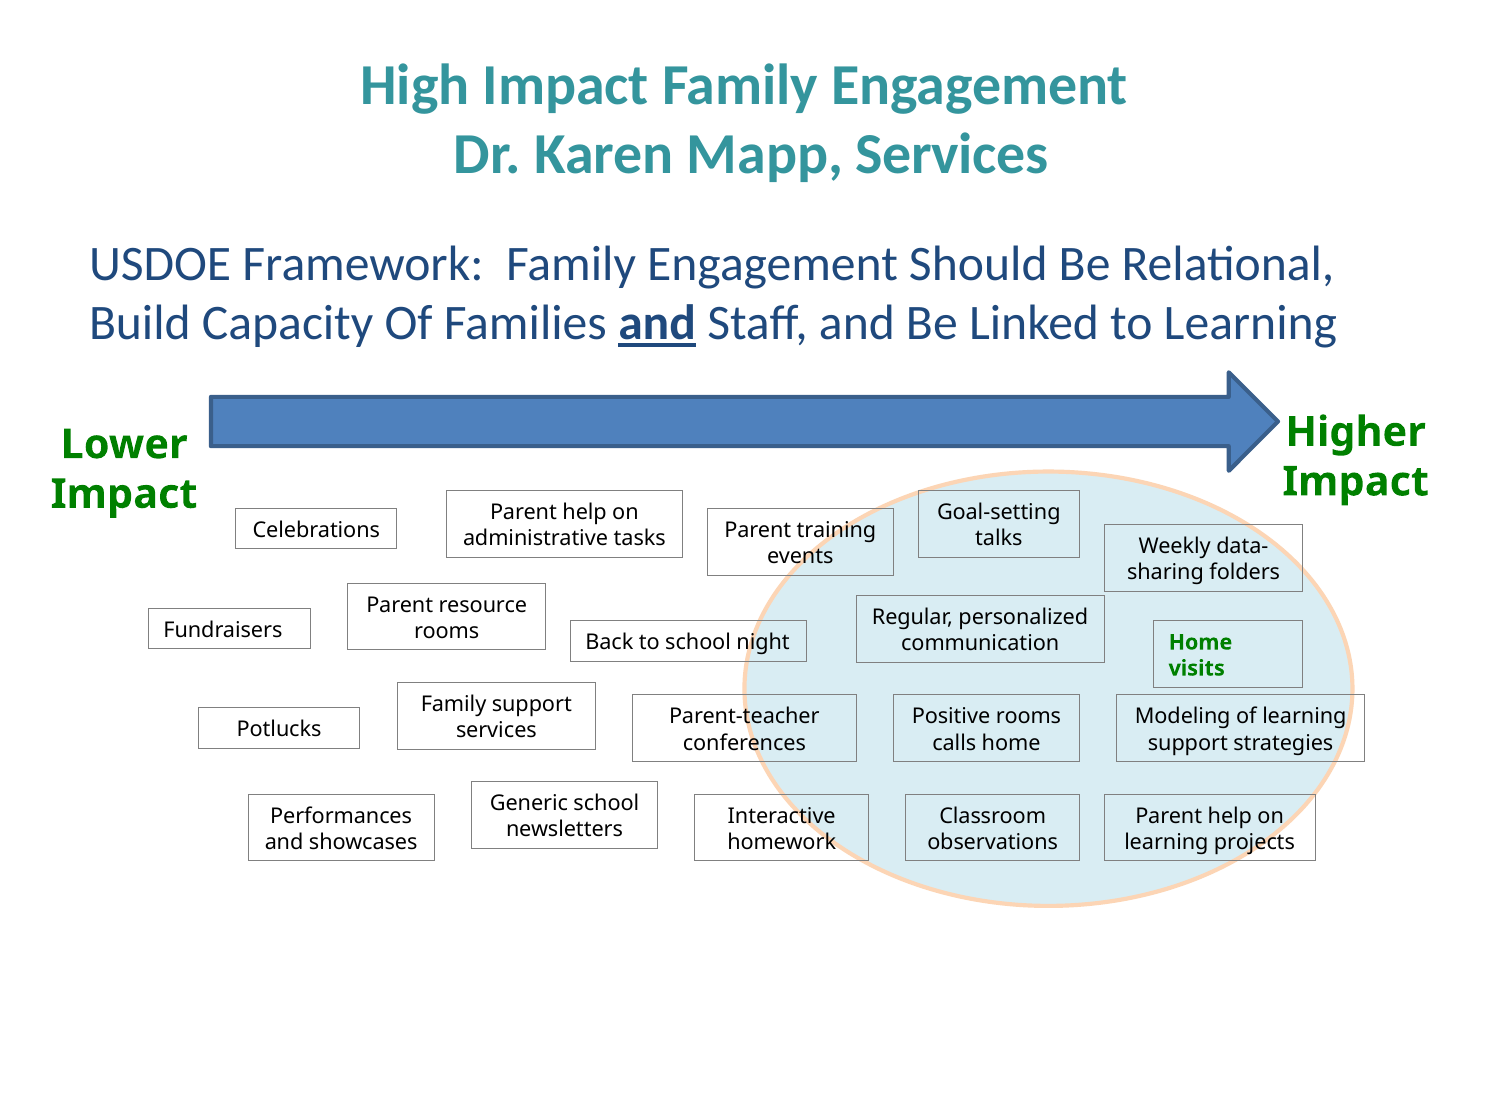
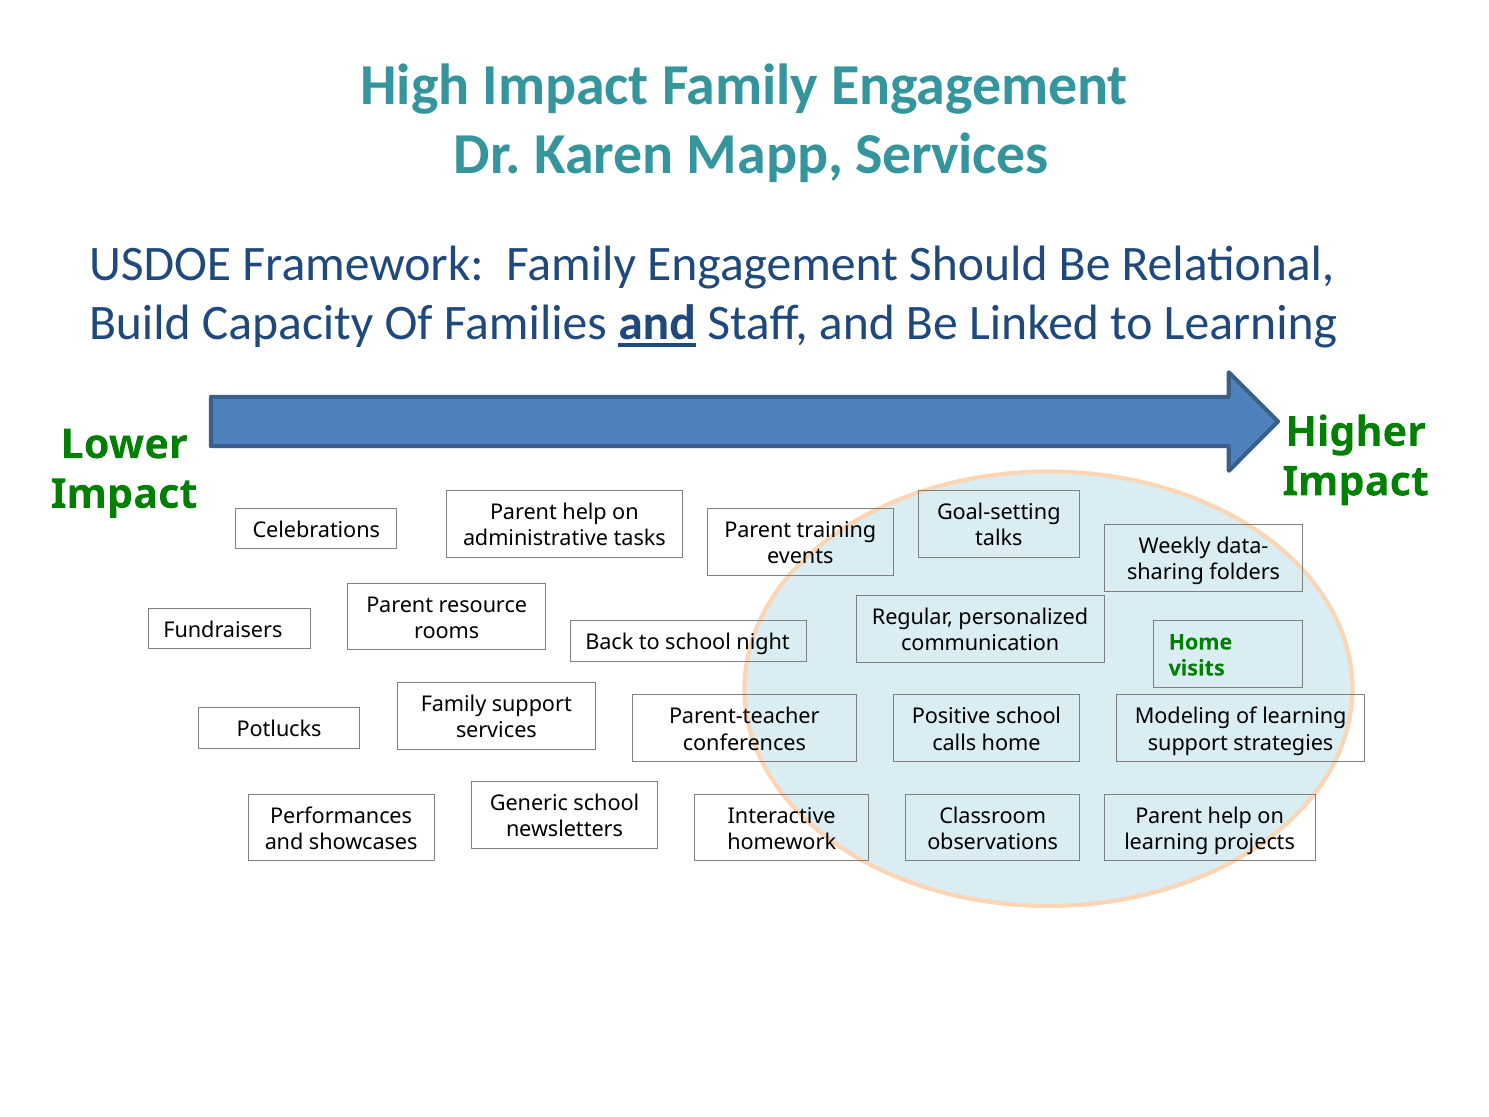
Positive rooms: rooms -> school
